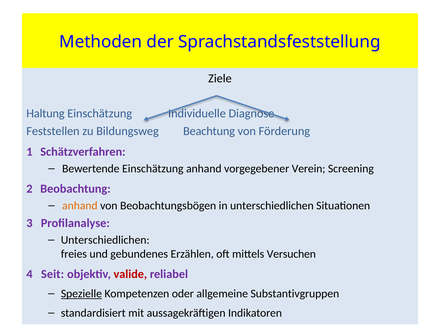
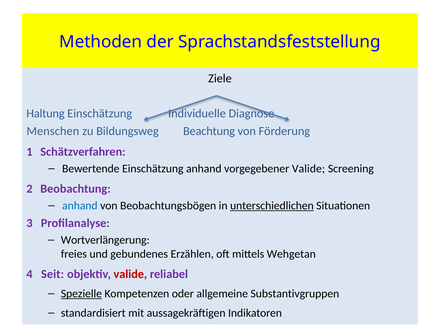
Feststellen: Feststellen -> Menschen
vorgegebener Verein: Verein -> Valide
anhand at (80, 206) colour: orange -> blue
unterschiedlichen at (272, 206) underline: none -> present
Unterschiedlichen at (105, 240): Unterschiedlichen -> Wortverlängerung
Versuchen: Versuchen -> Wehgetan
